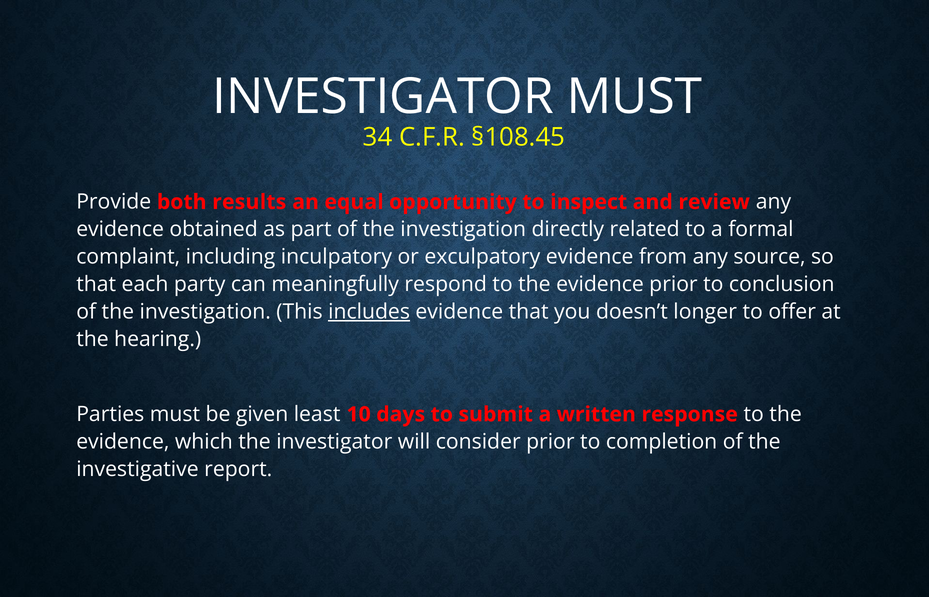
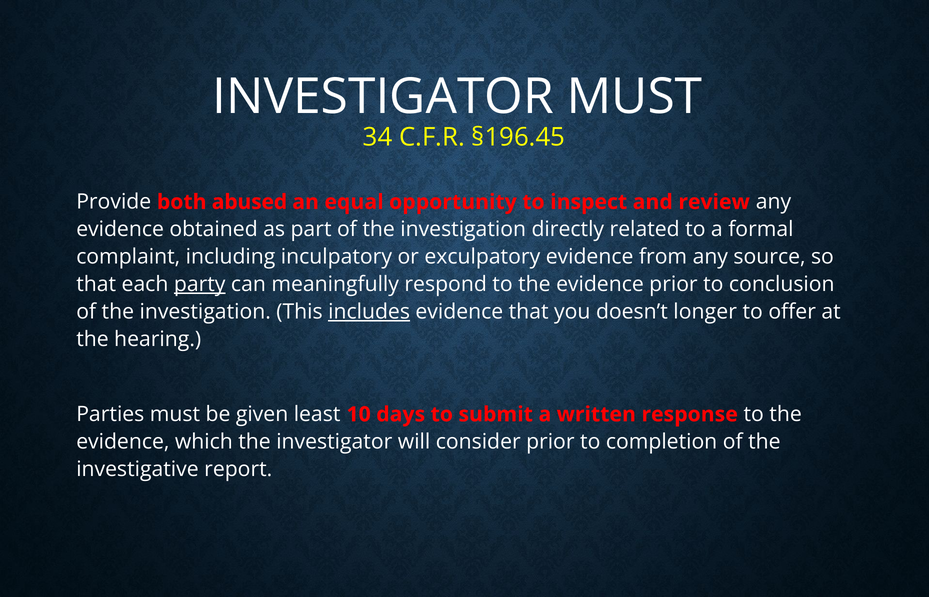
§108.45: §108.45 -> §196.45
results: results -> abused
party underline: none -> present
